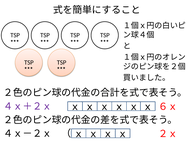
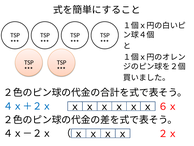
４ｘ＋２ｘ colour: purple -> blue
